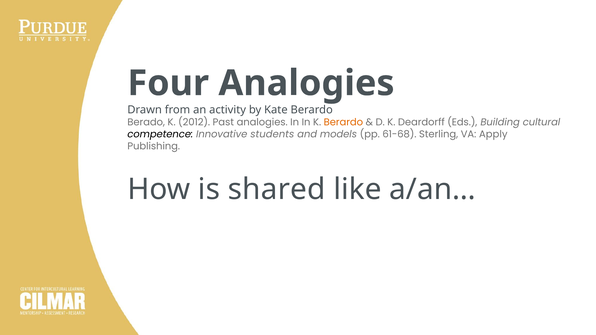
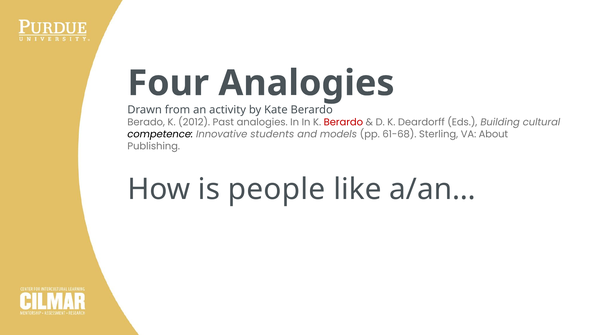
Berardo at (343, 122) colour: orange -> red
Apply: Apply -> About
shared: shared -> people
